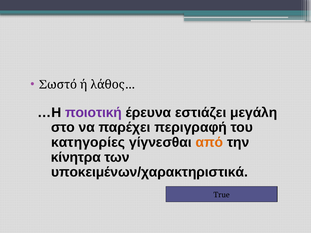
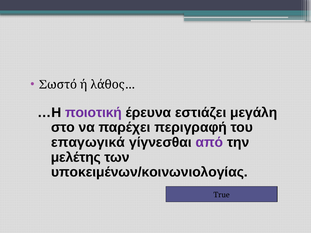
κατηγορίες: κατηγορίες -> επαγωγικά
από colour: orange -> purple
κίνητρα: κίνητρα -> μελέτης
υποκειμένων/χαρακτηριστικά: υποκειμένων/χαρακτηριστικά -> υποκειμένων/κοινωνιολογίας
